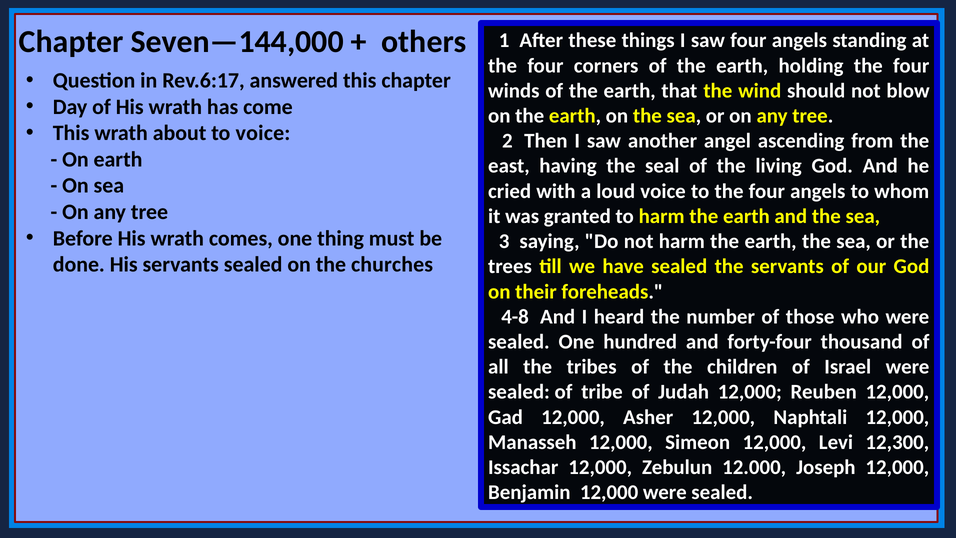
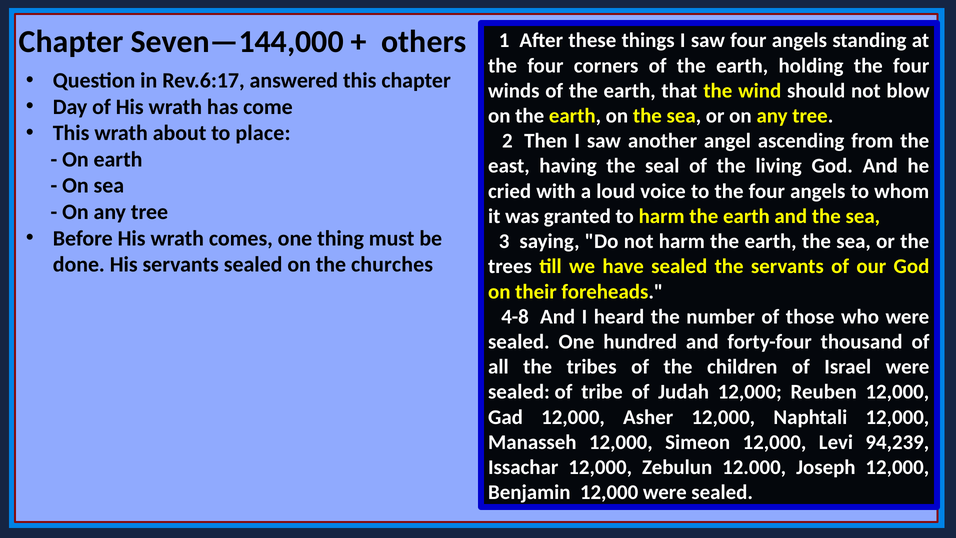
to voice: voice -> place
12,300: 12,300 -> 94,239
